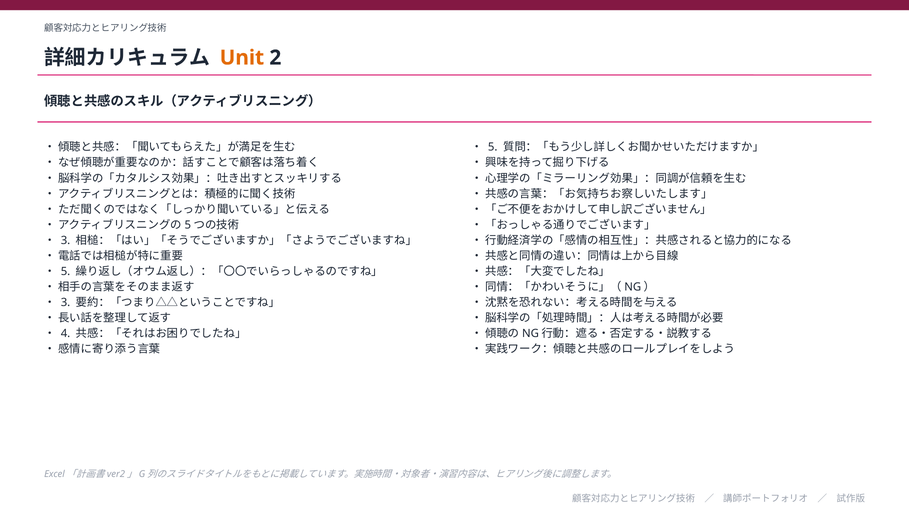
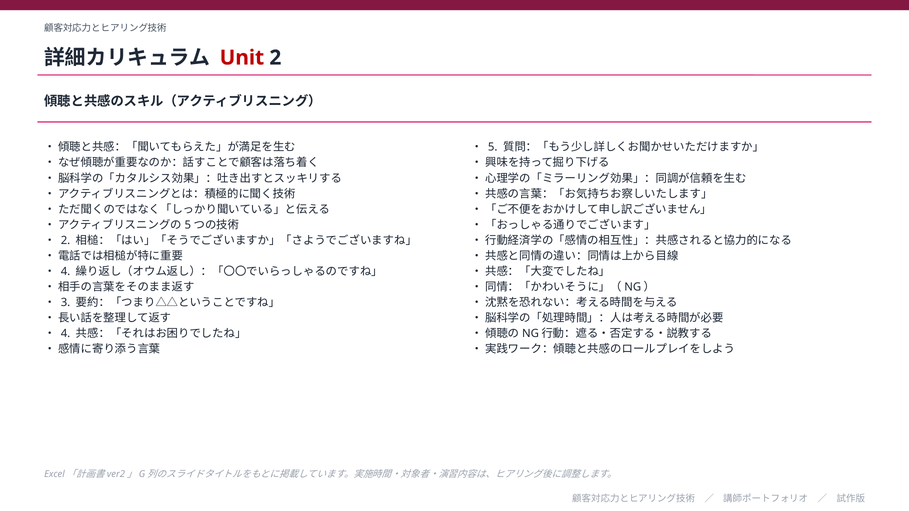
Unit colour: orange -> red
3 at (66, 241): 3 -> 2
5 at (66, 272): 5 -> 4
